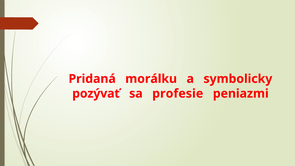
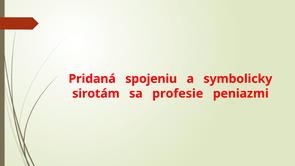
morálku: morálku -> spojeniu
pozývať: pozývať -> sirotám
